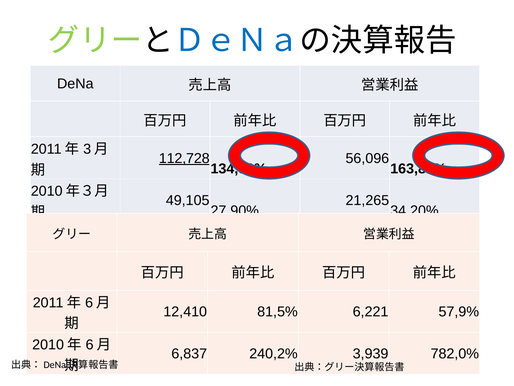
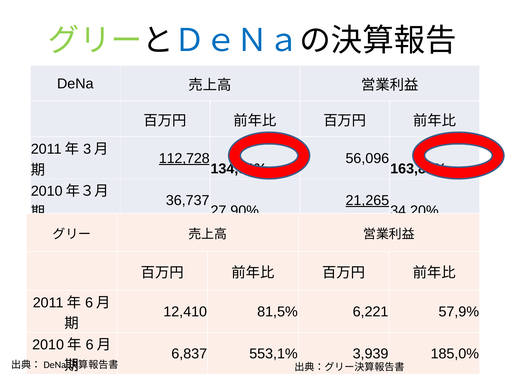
49,105: 49,105 -> 36,737
21,265 underline: none -> present
240,2%: 240,2% -> 553,1%
782,0%: 782,0% -> 185,0%
